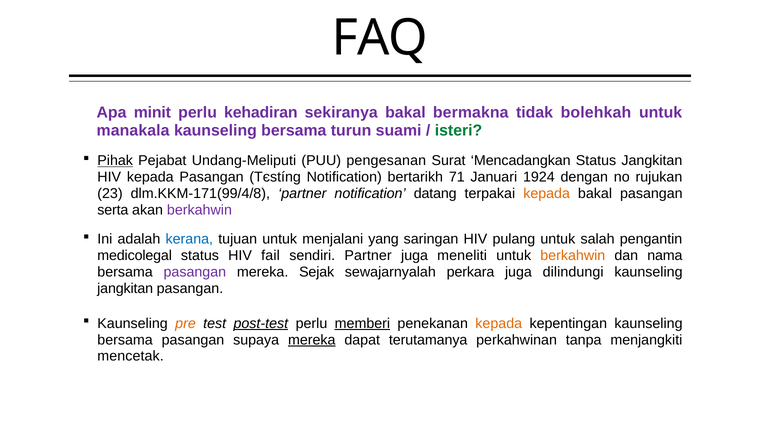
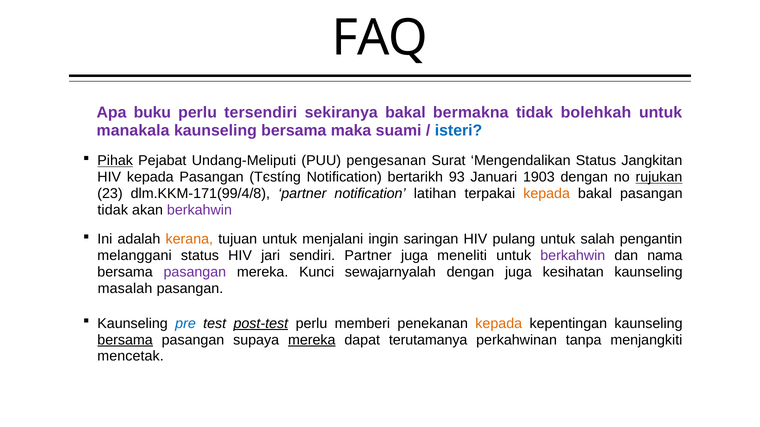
minit: minit -> buku
kehadiran: kehadiran -> tersendiri
turun: turun -> maka
isteri colour: green -> blue
Mencadangkan: Mencadangkan -> Mengendalikan
71: 71 -> 93
1924: 1924 -> 1903
rujukan underline: none -> present
datang: datang -> latihan
serta at (113, 210): serta -> tidak
kerana colour: blue -> orange
yang: yang -> ingin
medicolegal: medicolegal -> melanggani
fail: fail -> jari
berkahwin at (573, 256) colour: orange -> purple
Sejak: Sejak -> Kunci
sewajarnyalah perkara: perkara -> dengan
dilindungi: dilindungi -> kesihatan
jangkitan at (125, 289): jangkitan -> masalah
pre colour: orange -> blue
memberi underline: present -> none
bersama at (125, 340) underline: none -> present
